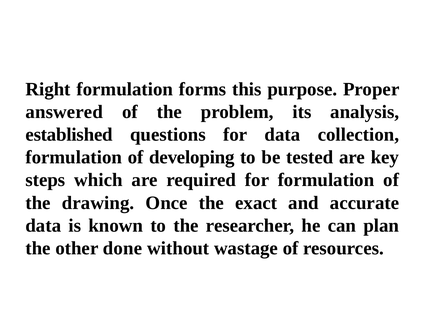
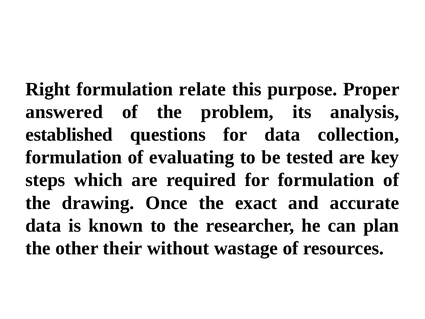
forms: forms -> relate
developing: developing -> evaluating
done: done -> their
